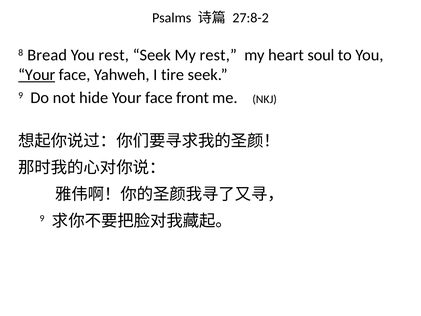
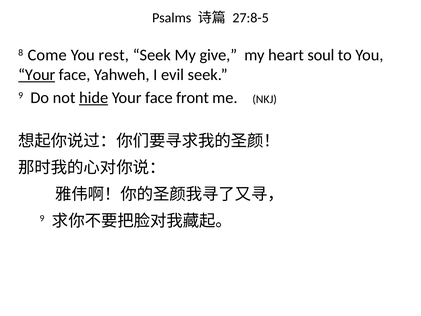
27:8-2: 27:8-2 -> 27:8-5
Bread: Bread -> Come
My rest: rest -> give
tire: tire -> evil
hide underline: none -> present
